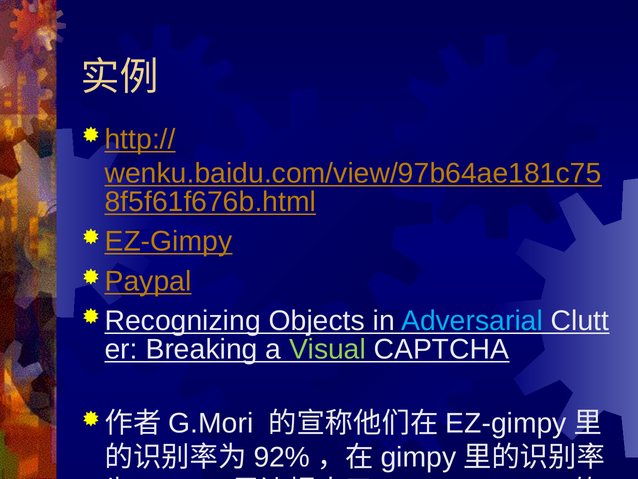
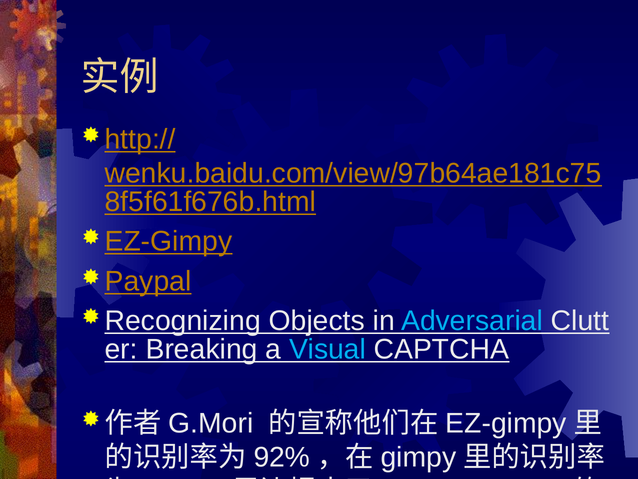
Visual colour: light green -> light blue
